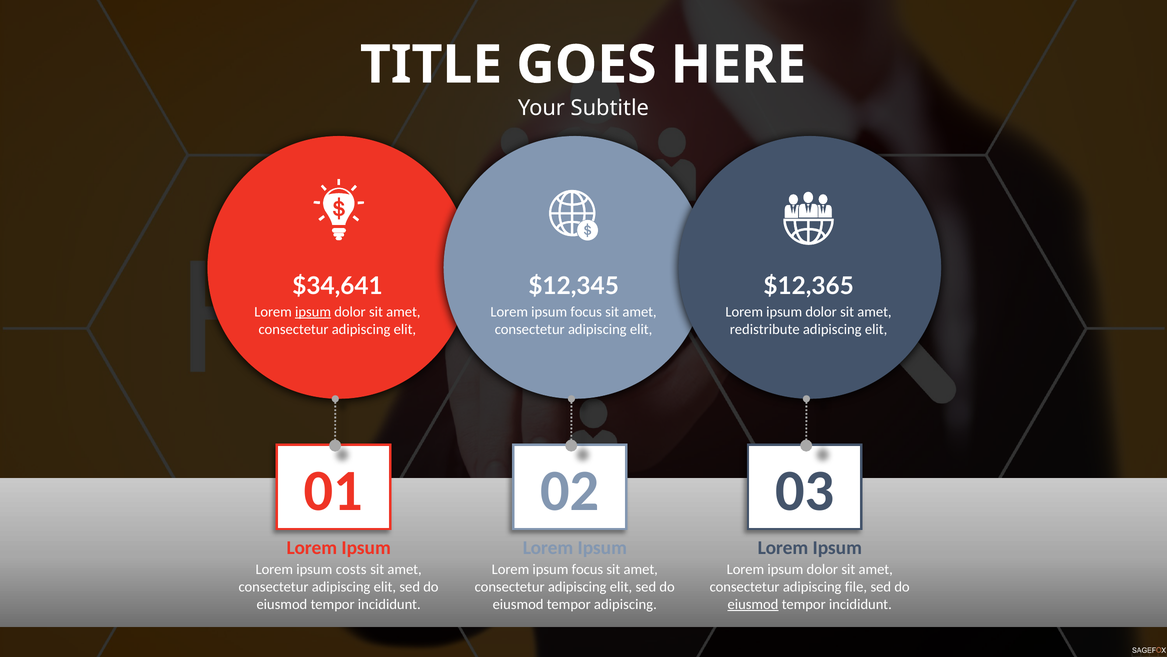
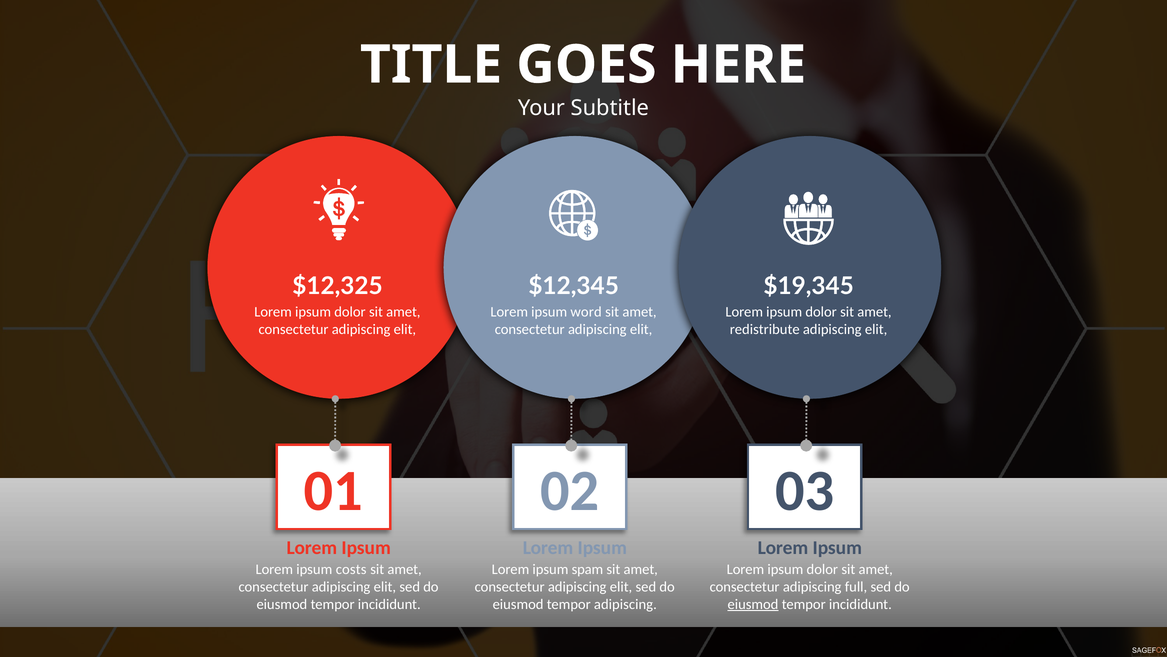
$34,641: $34,641 -> $12,325
$12,365: $12,365 -> $19,345
ipsum at (313, 312) underline: present -> none
focus at (586, 312): focus -> word
focus at (587, 569): focus -> spam
file: file -> full
